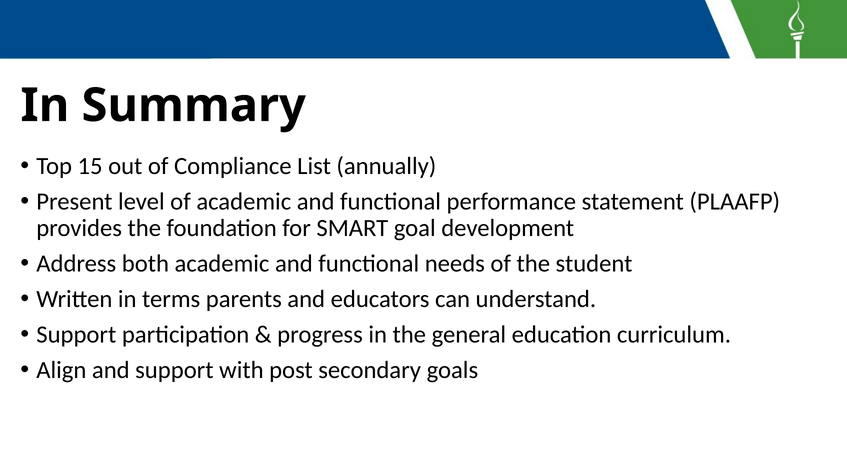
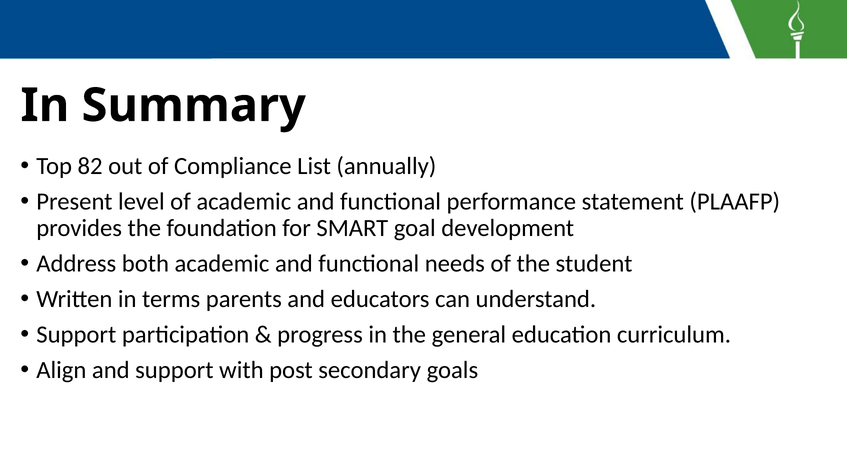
15: 15 -> 82
